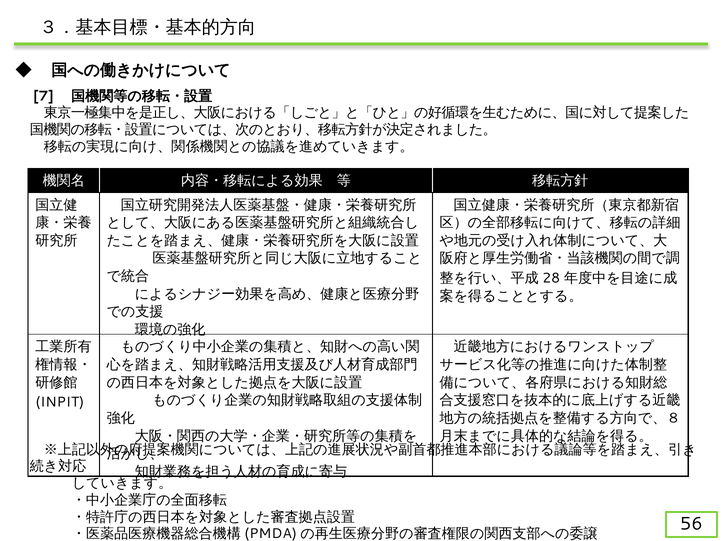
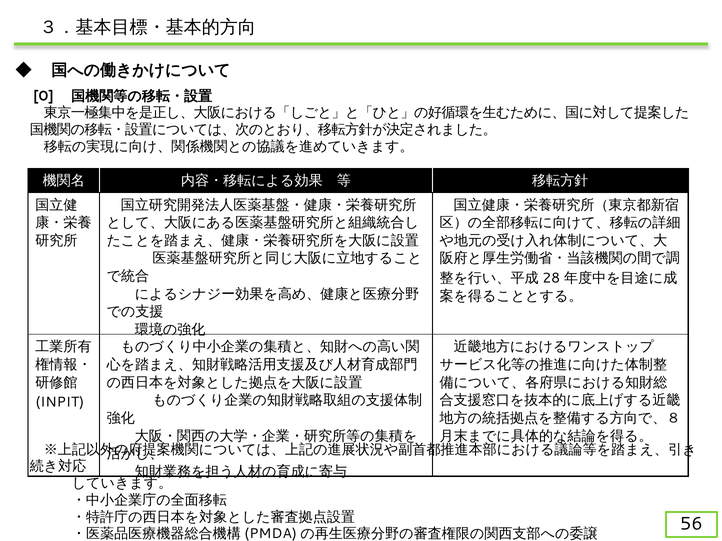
7: 7 -> 0
